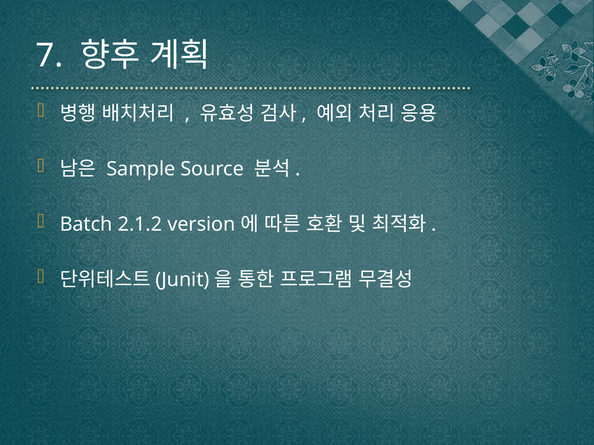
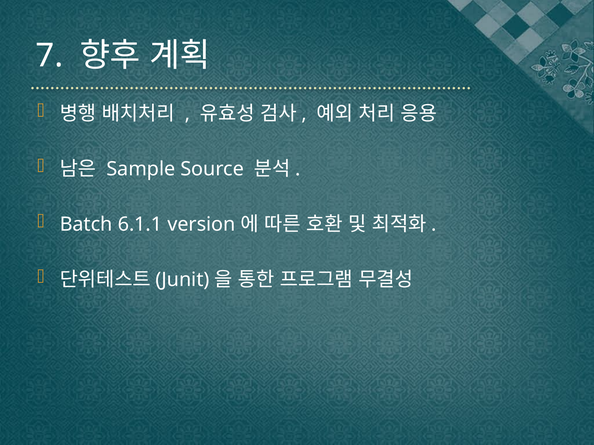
2.1.2: 2.1.2 -> 6.1.1
